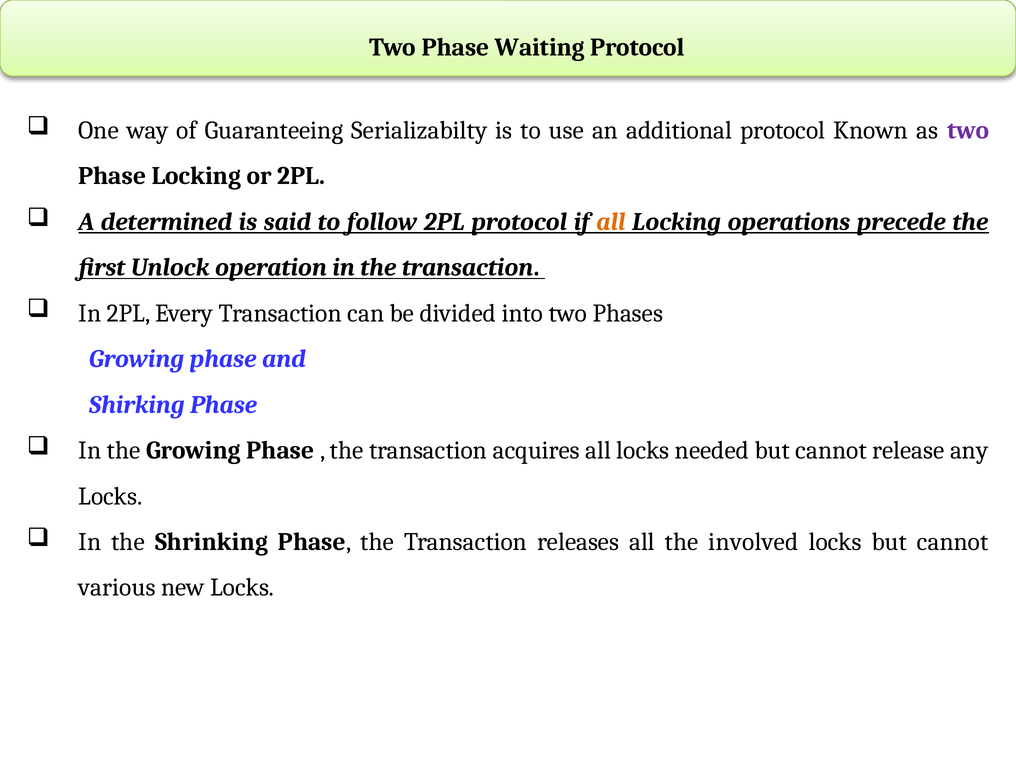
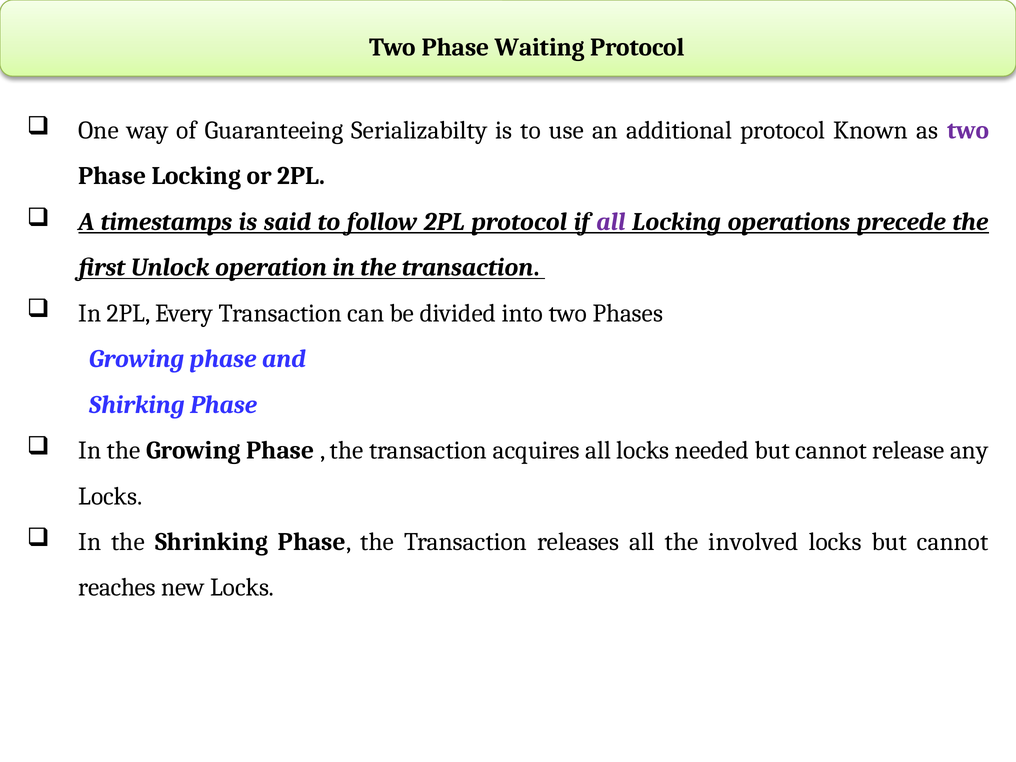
determined: determined -> timestamps
all at (611, 222) colour: orange -> purple
various: various -> reaches
